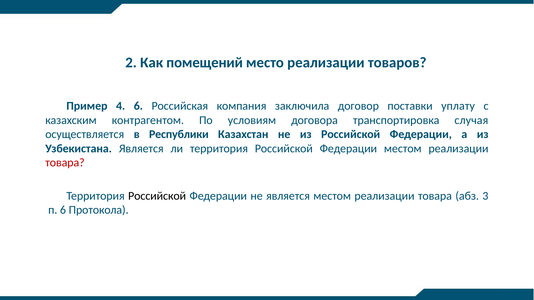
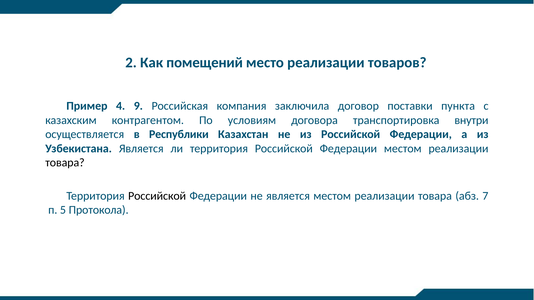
4 6: 6 -> 9
уплату: уплату -> пункта
случая: случая -> внутри
товара at (65, 163) colour: red -> black
3: 3 -> 7
п 6: 6 -> 5
